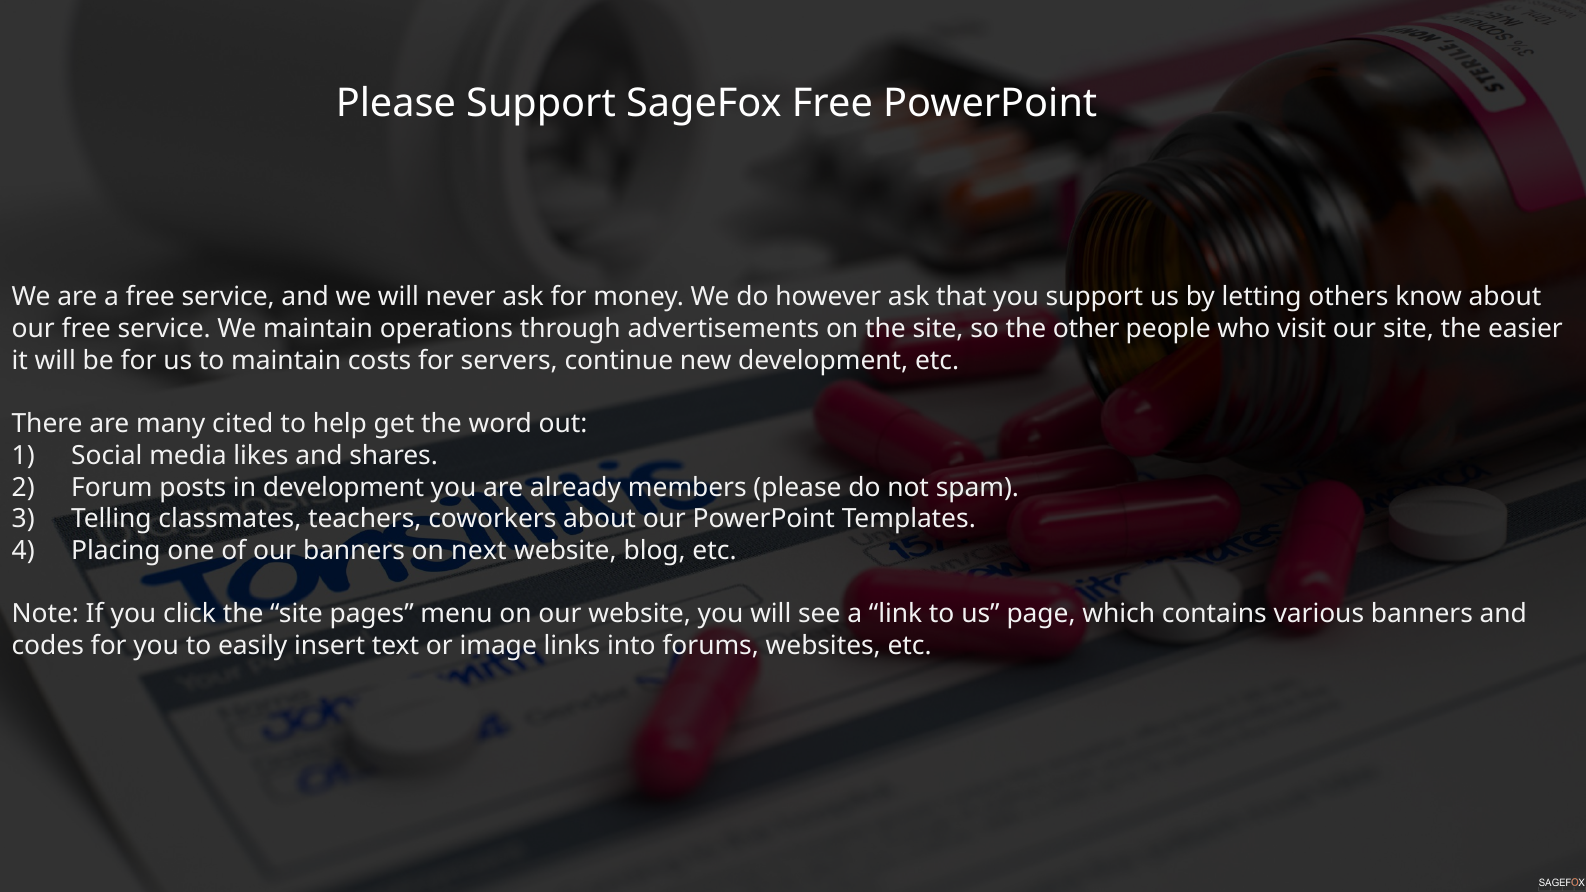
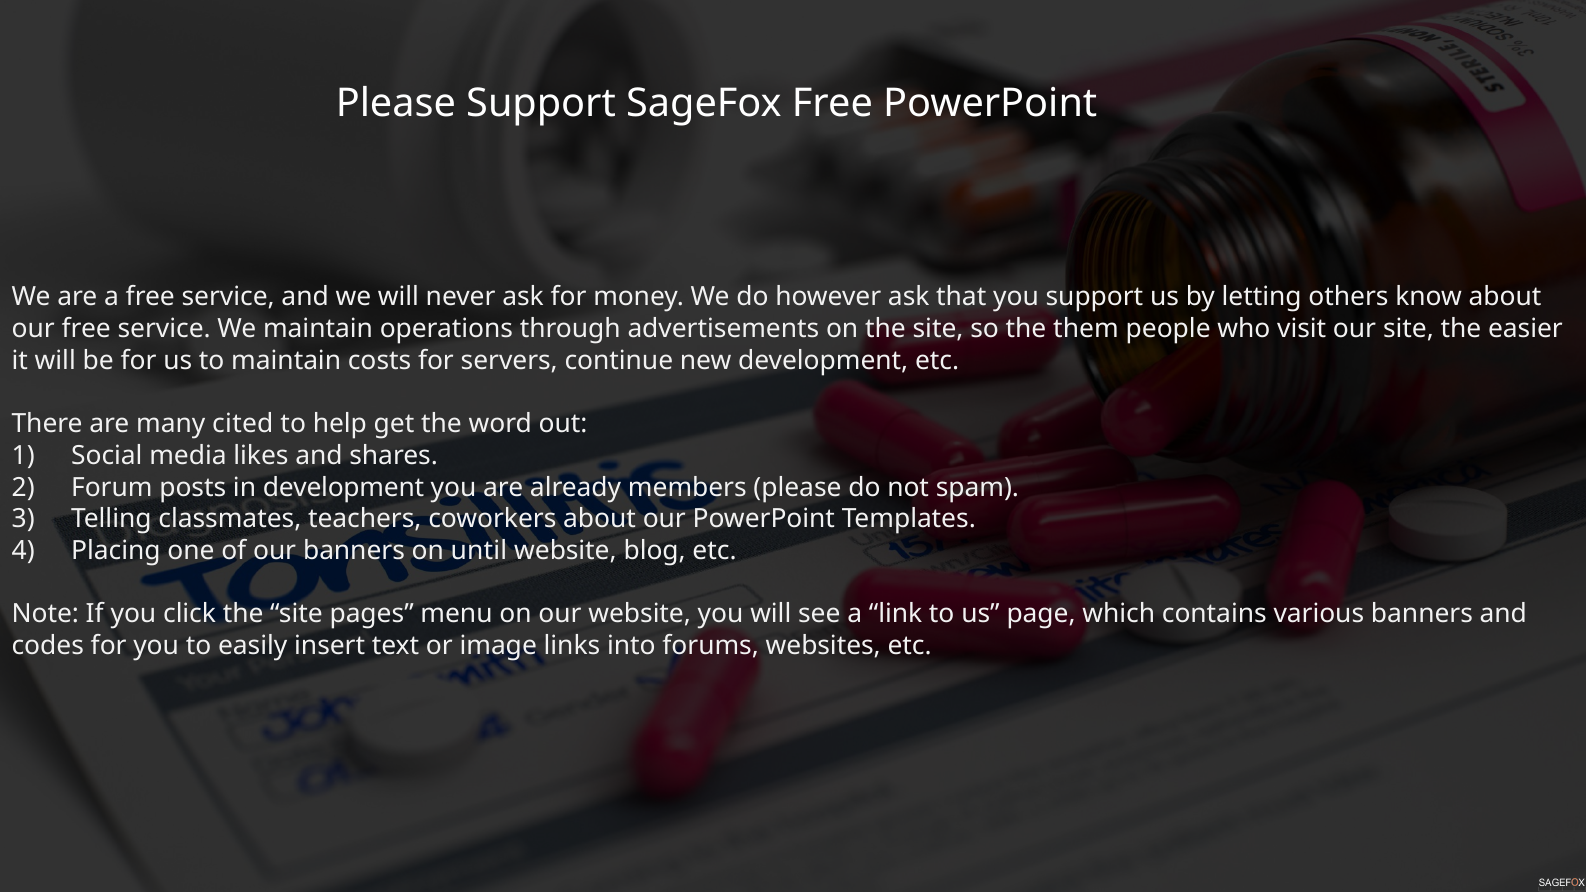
other: other -> them
next: next -> until
